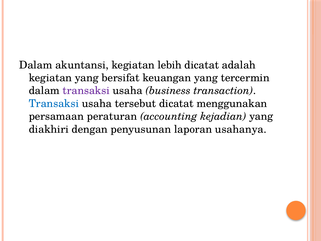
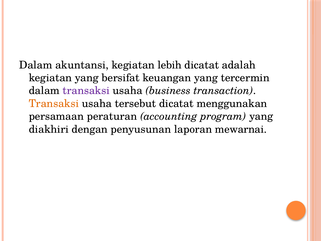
Transaksi at (54, 103) colour: blue -> orange
kejadian: kejadian -> program
usahanya: usahanya -> mewarnai
